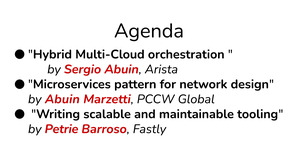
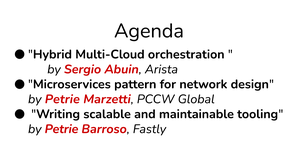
Abuin at (62, 99): Abuin -> Petrie
